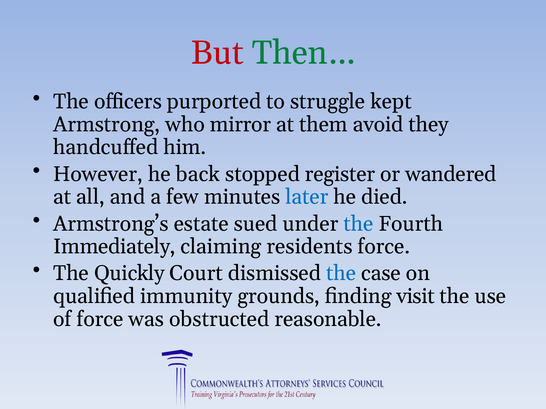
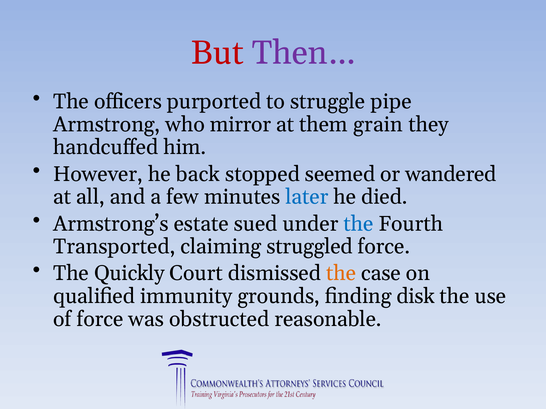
Then… colour: green -> purple
kept: kept -> pipe
avoid: avoid -> grain
register: register -> seemed
Immediately: Immediately -> Transported
residents: residents -> struggled
the at (341, 274) colour: blue -> orange
visit: visit -> disk
